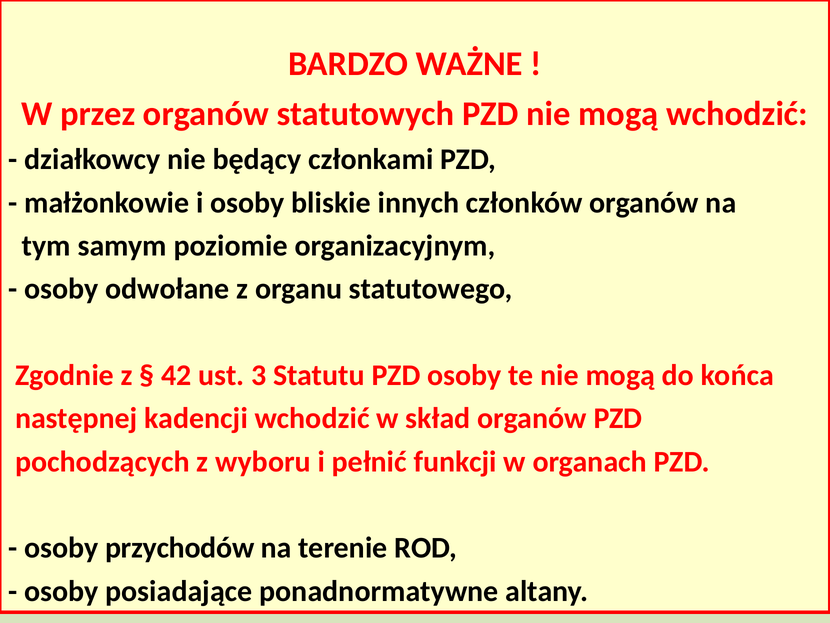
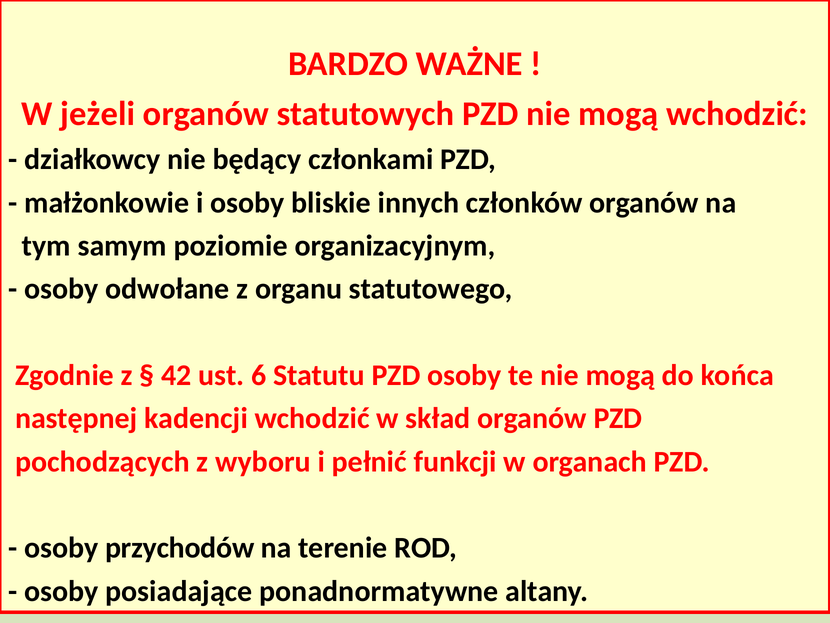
przez: przez -> jeżeli
3: 3 -> 6
